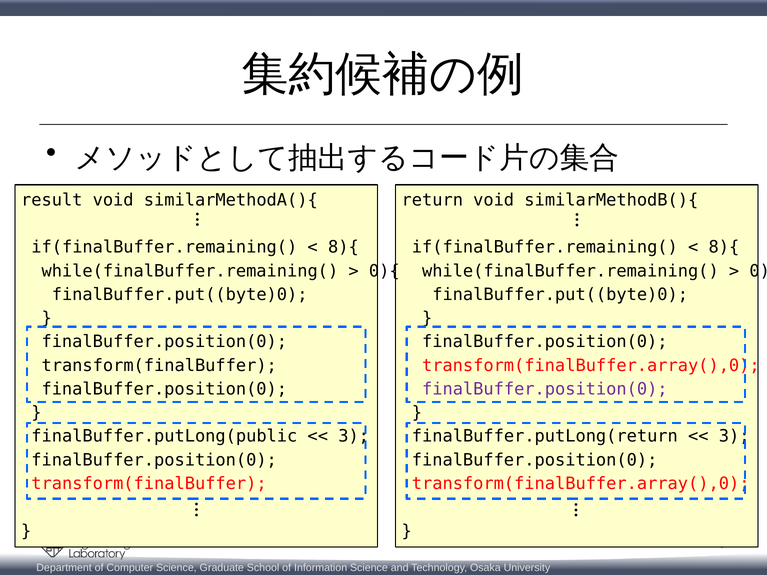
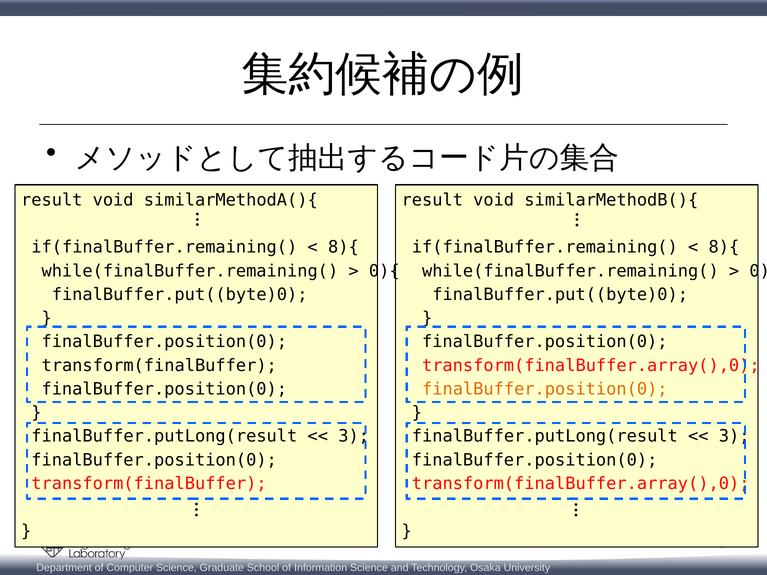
return at (432, 200): return -> result
finalBuffer.position(0 at (545, 389) colour: purple -> orange
finalBuffer.putLong(public at (164, 437): finalBuffer.putLong(public -> finalBuffer.putLong(result
finalBuffer.putLong(return at (545, 437): finalBuffer.putLong(return -> finalBuffer.putLong(result
